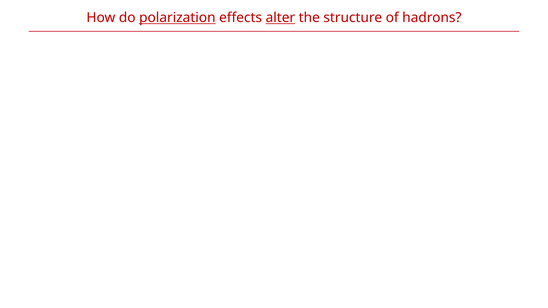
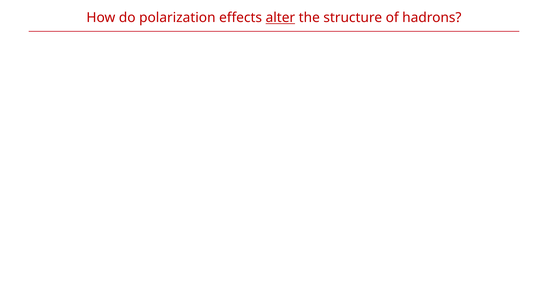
polarization underline: present -> none
